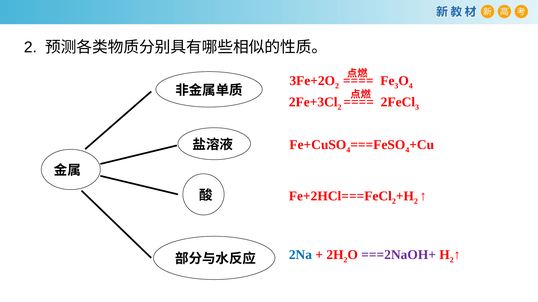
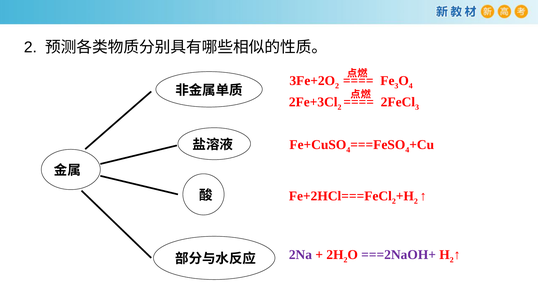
2Na colour: blue -> purple
